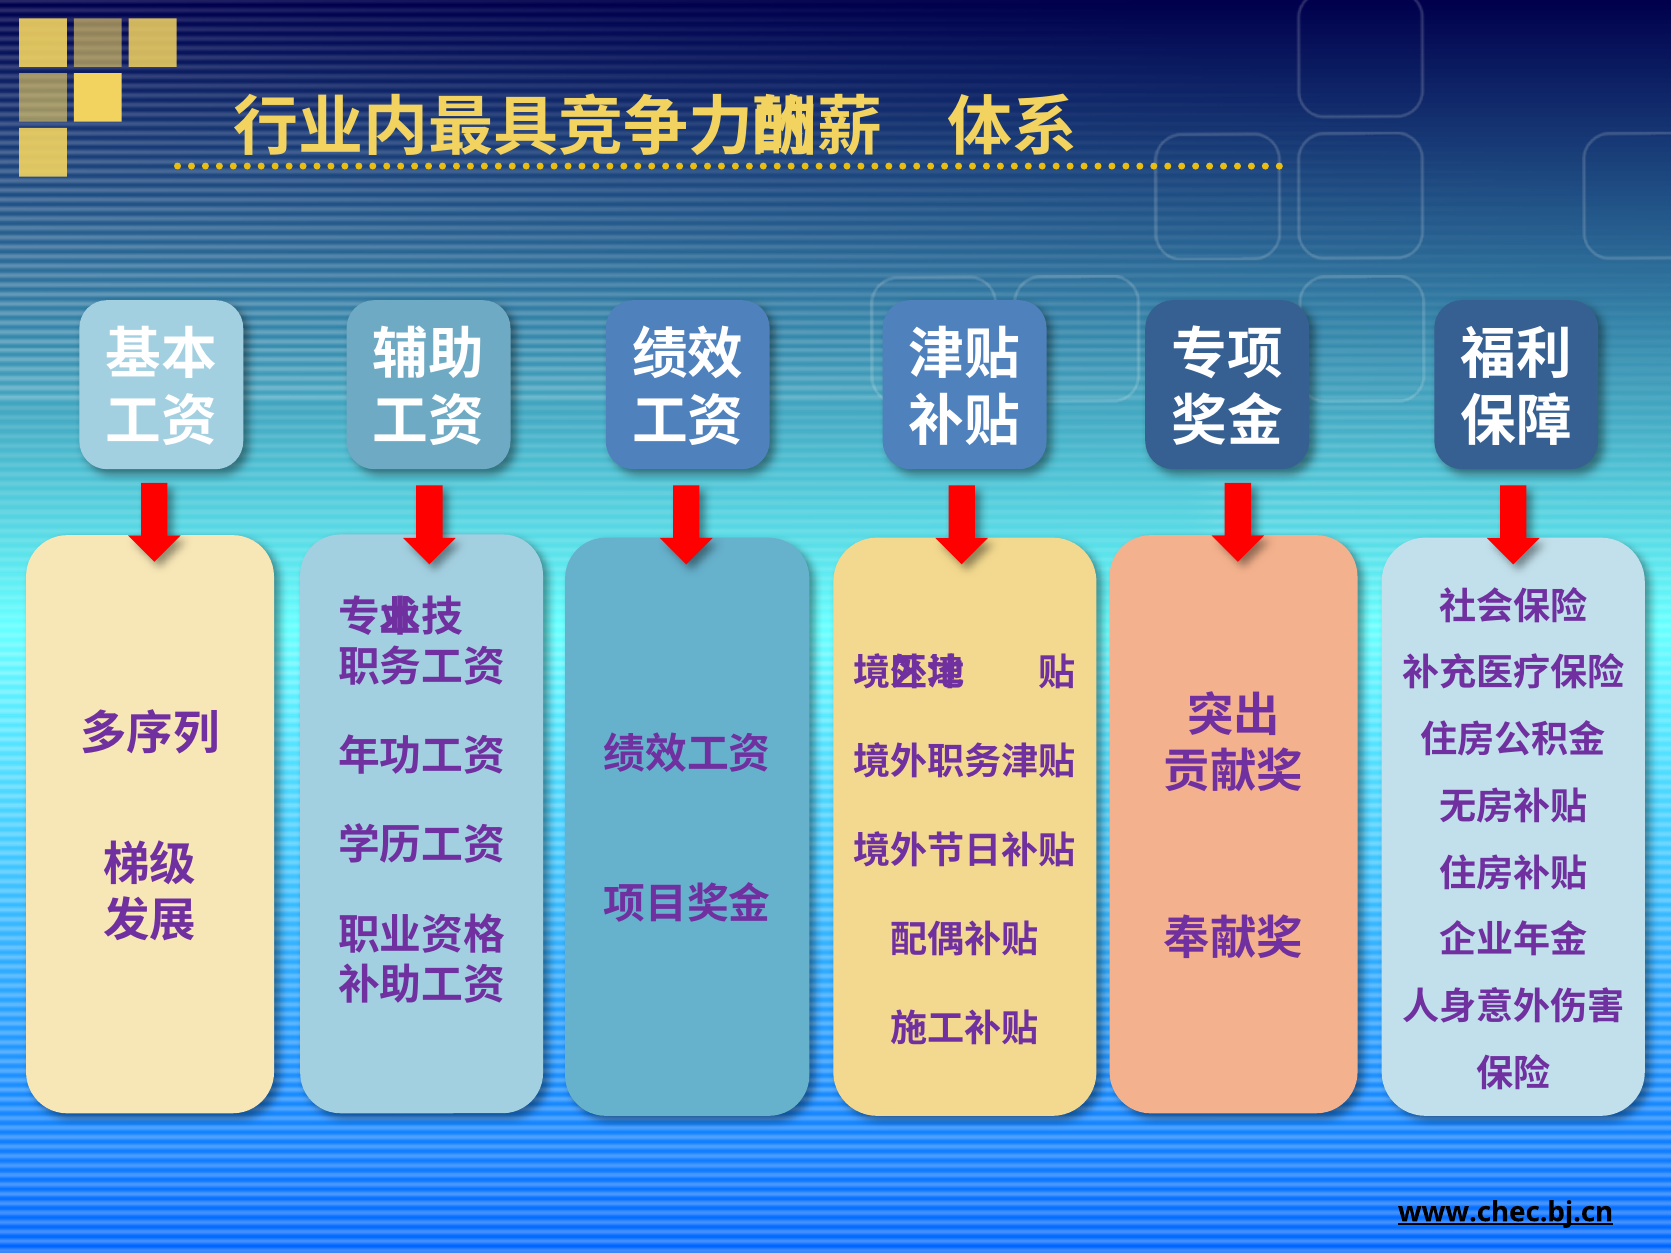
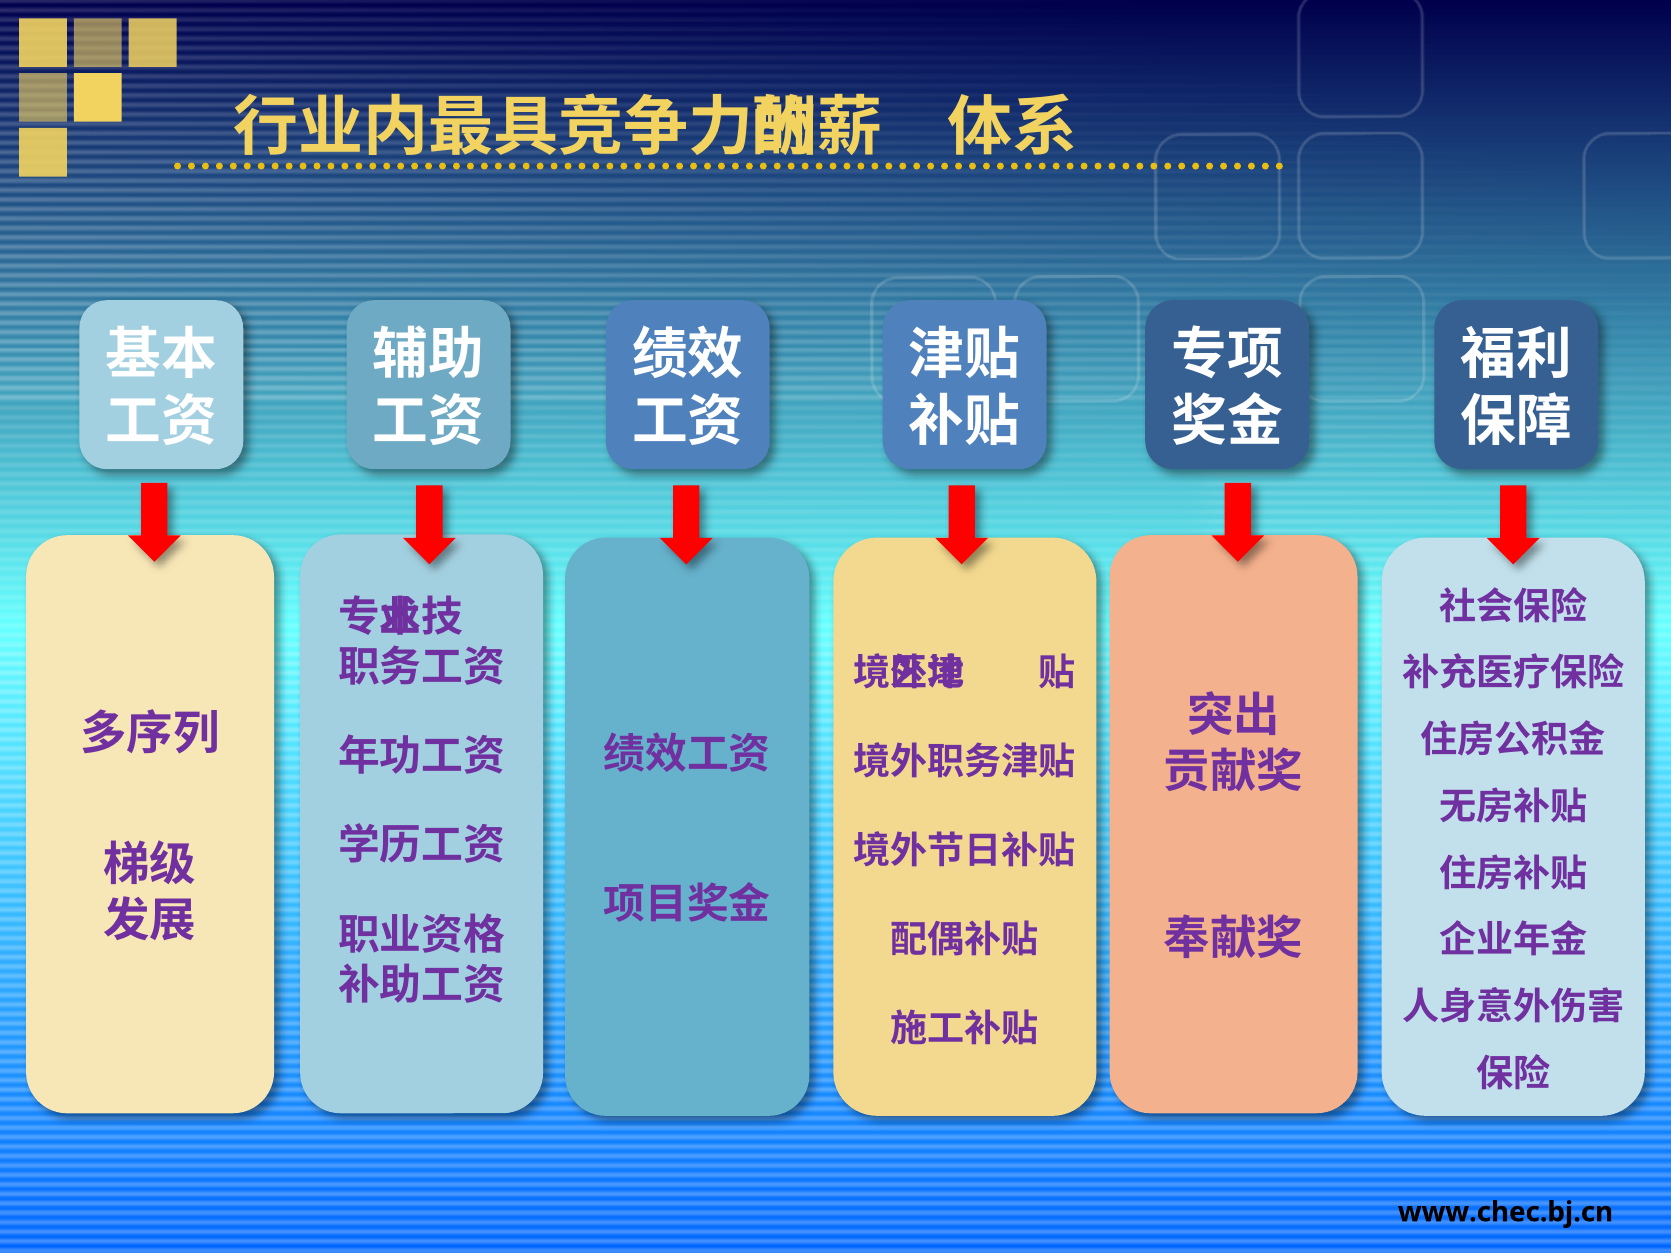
www.chec.bj.cn underline: present -> none
